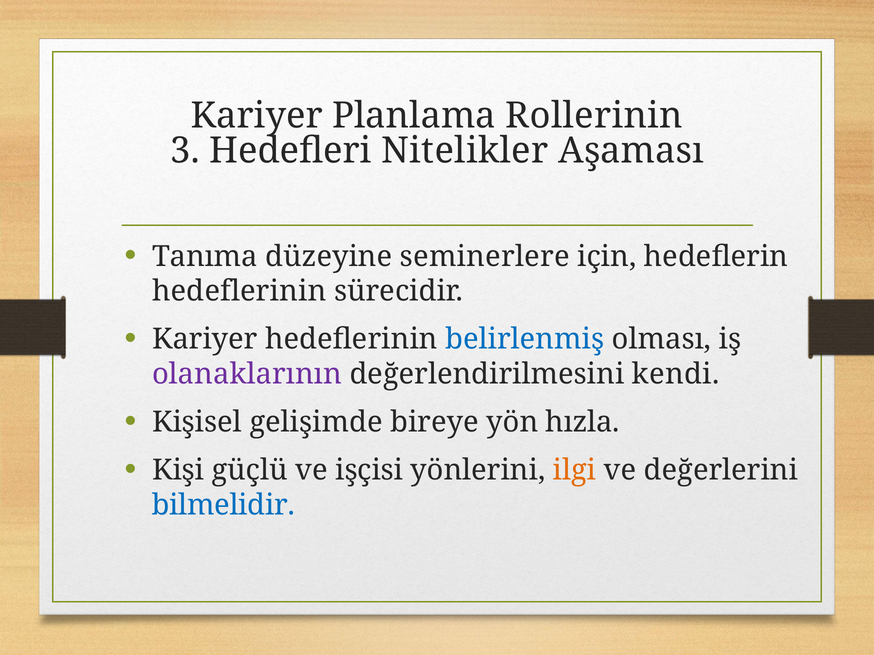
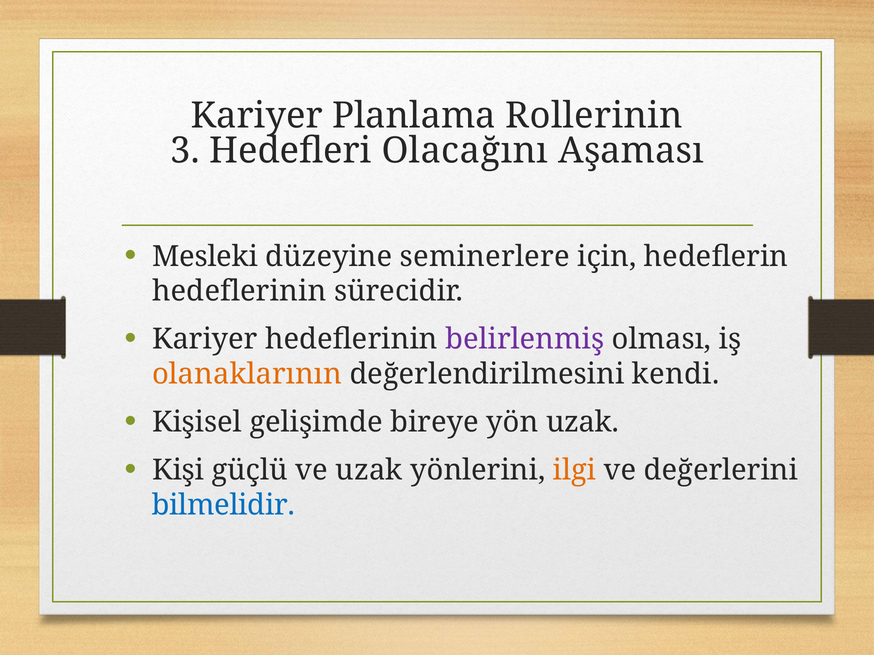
Nitelikler: Nitelikler -> Olacağını
Tanıma: Tanıma -> Mesleki
belirlenmiş colour: blue -> purple
olanaklarının colour: purple -> orange
yön hızla: hızla -> uzak
ve işçisi: işçisi -> uzak
